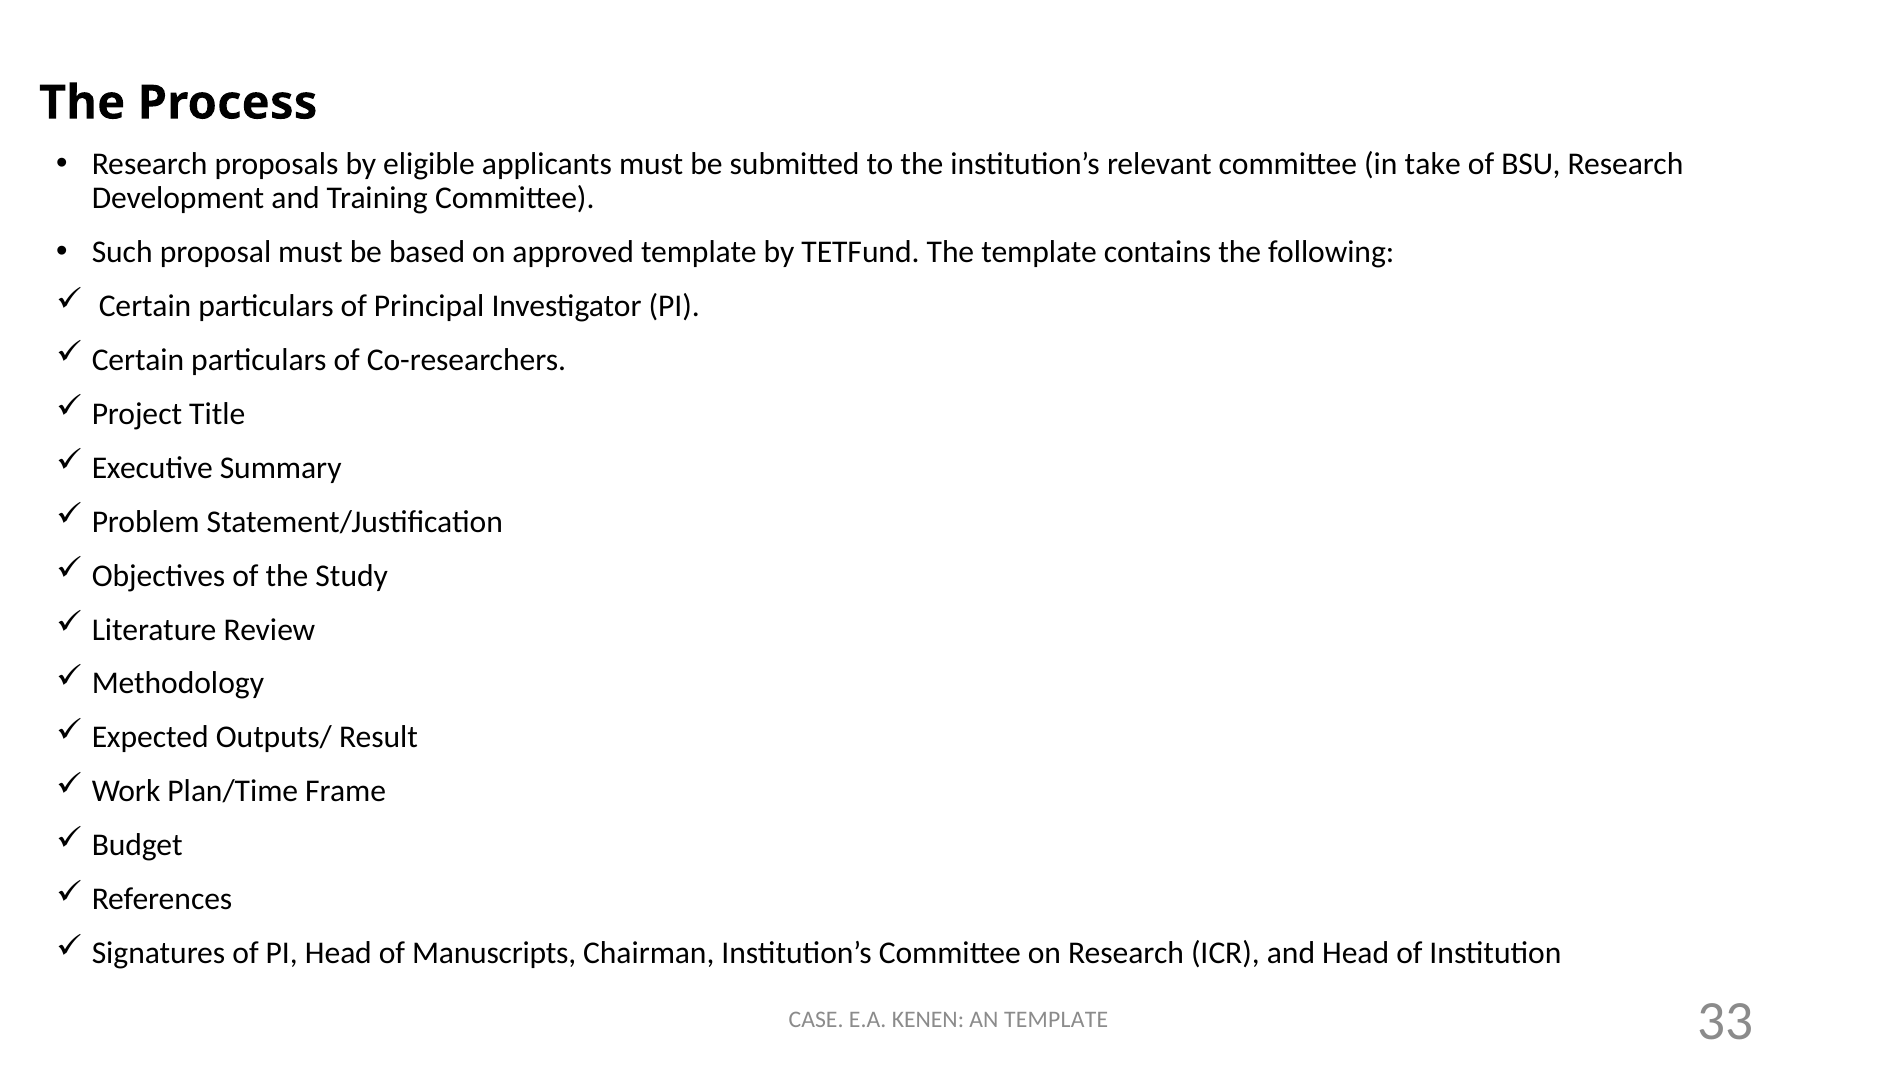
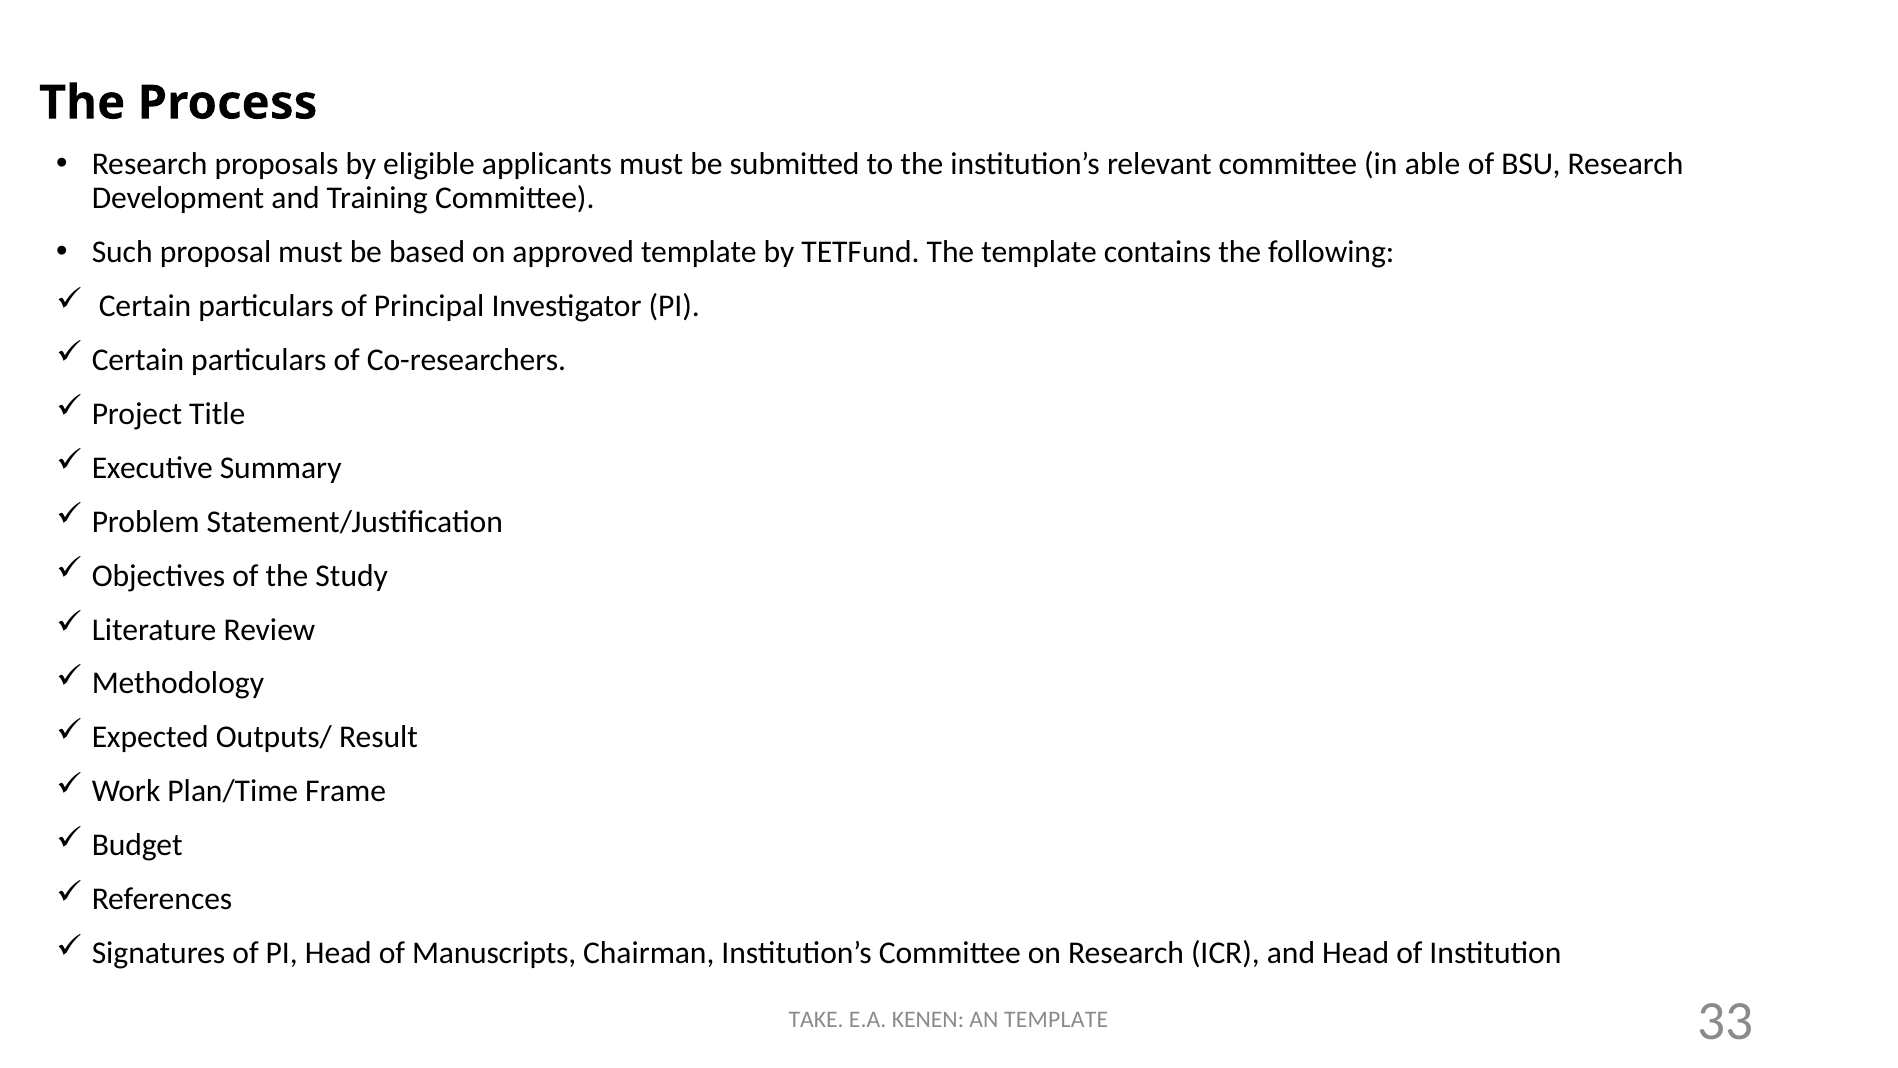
take: take -> able
CASE: CASE -> TAKE
